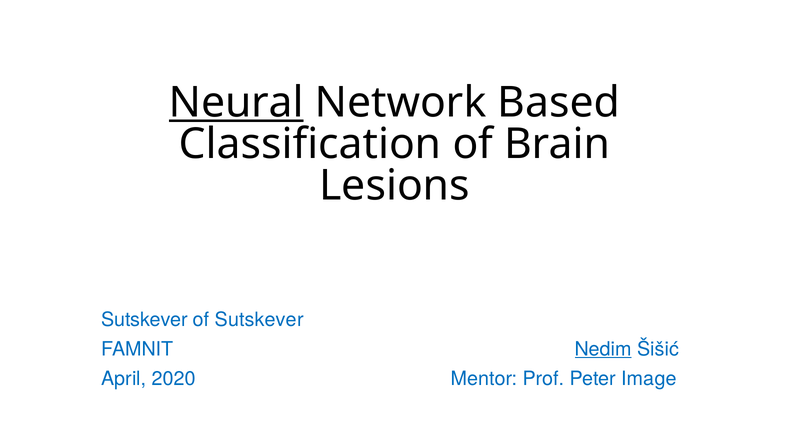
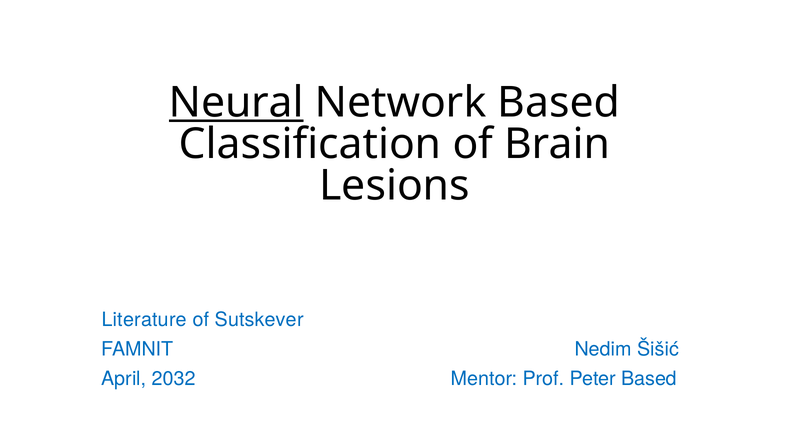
Sutskever at (145, 319): Sutskever -> Literature
Nedim underline: present -> none
2020: 2020 -> 2032
Peter Image: Image -> Based
